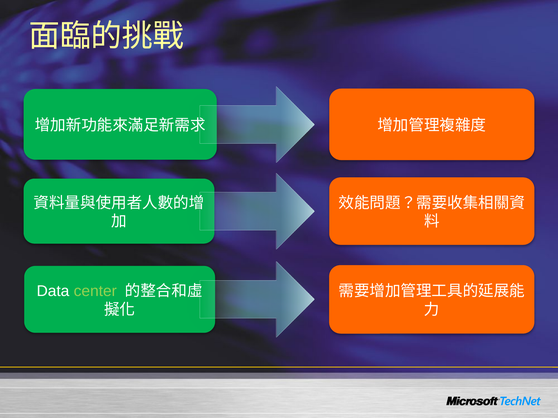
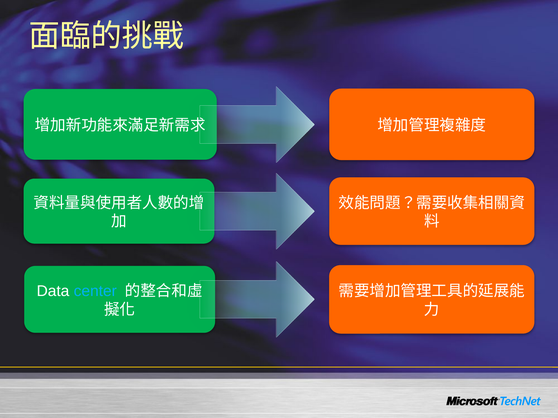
center colour: light green -> light blue
